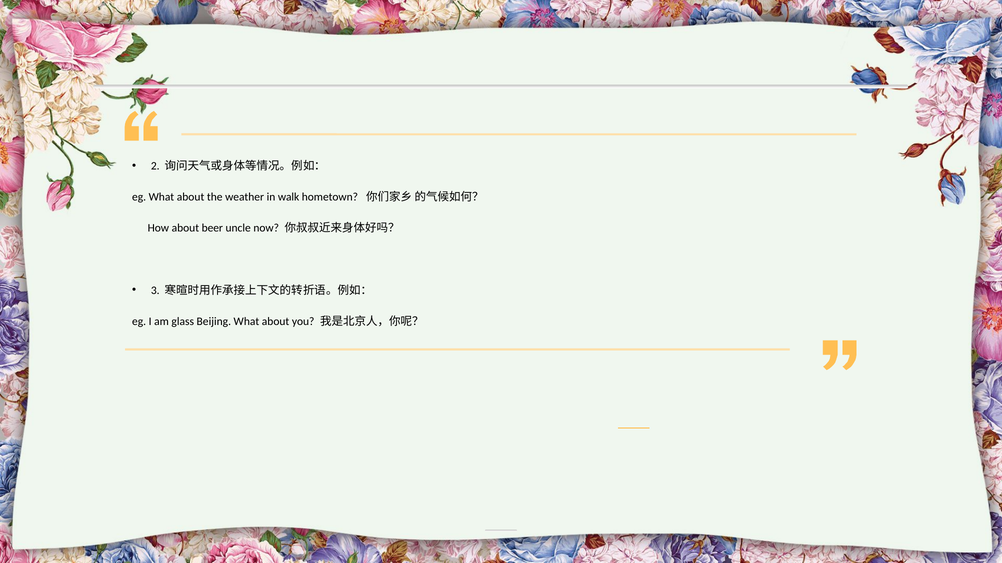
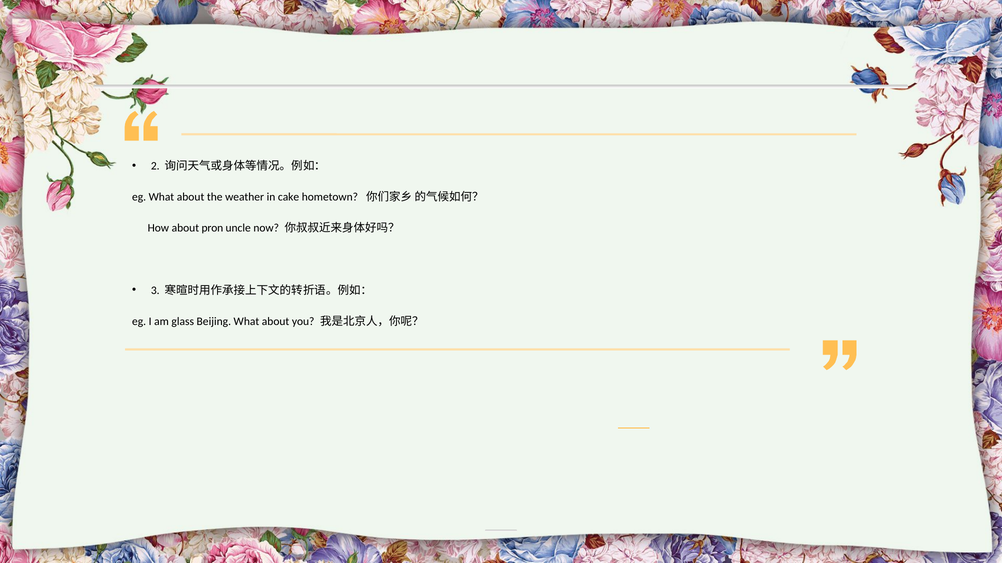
walk: walk -> cake
beer: beer -> pron
